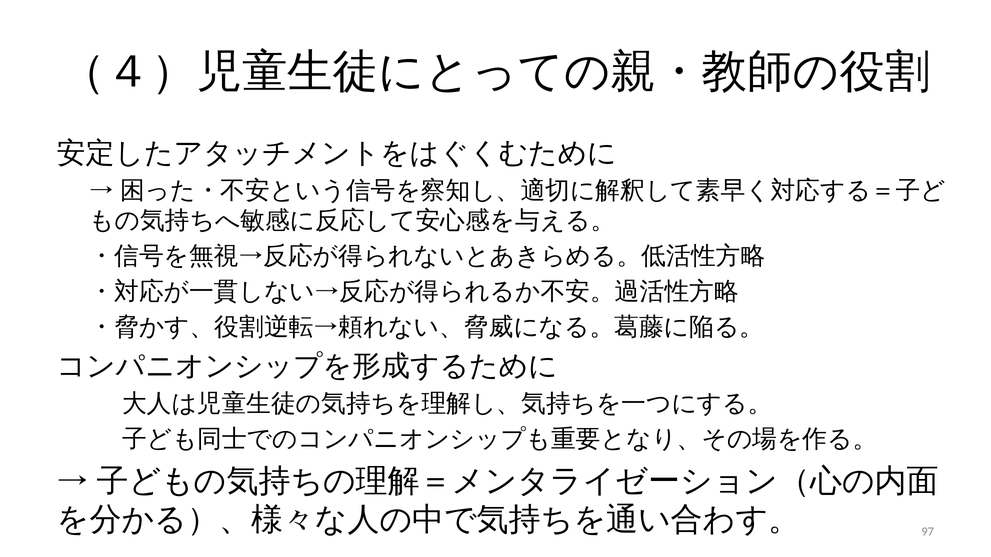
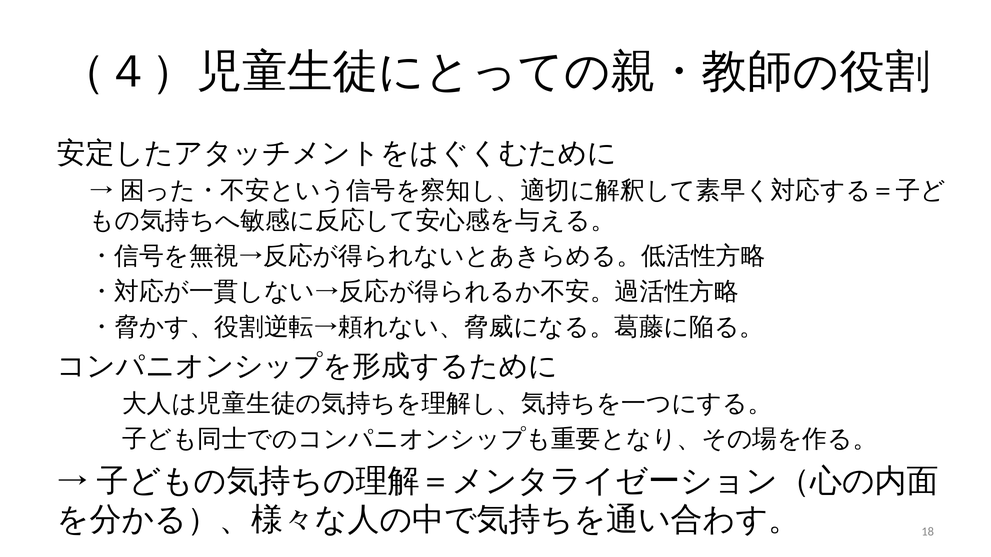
97: 97 -> 18
